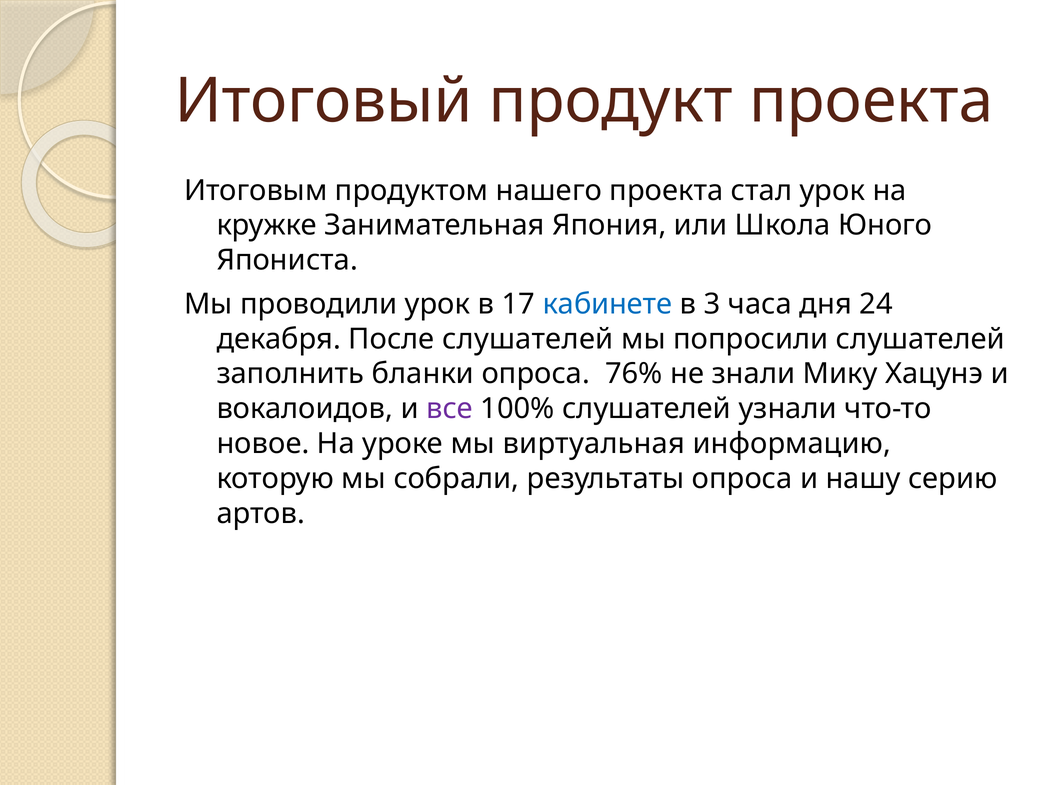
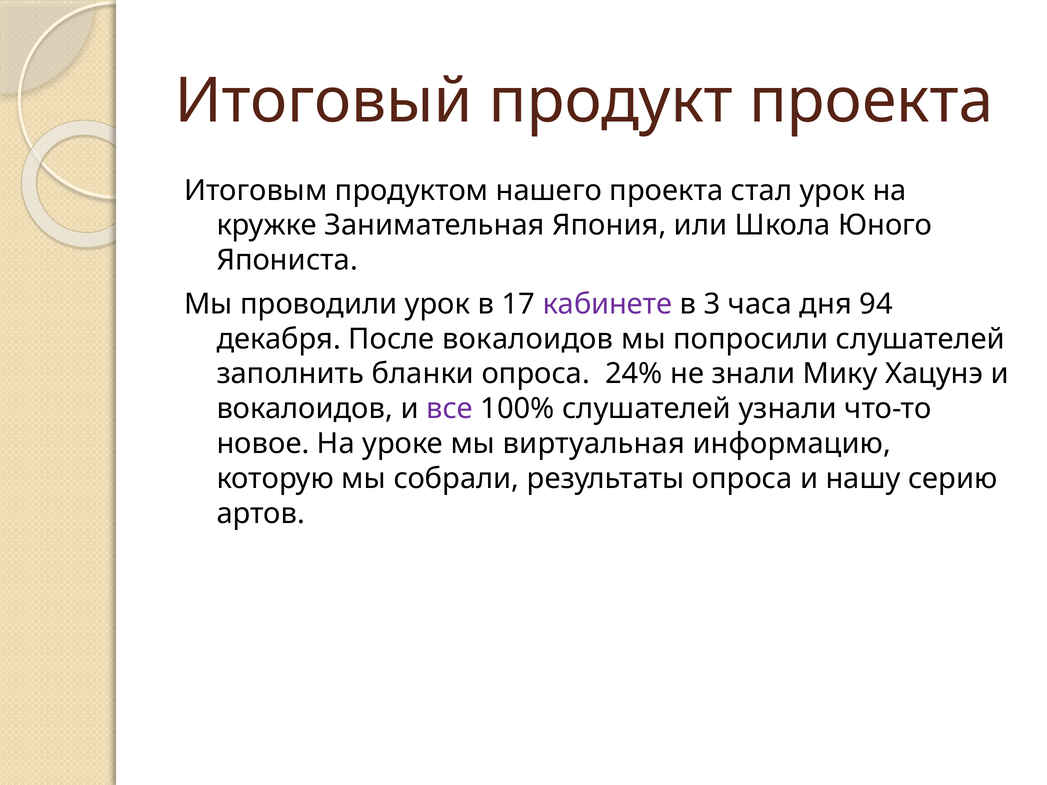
кабинете colour: blue -> purple
24: 24 -> 94
После слушателей: слушателей -> вокалоидов
76%: 76% -> 24%
